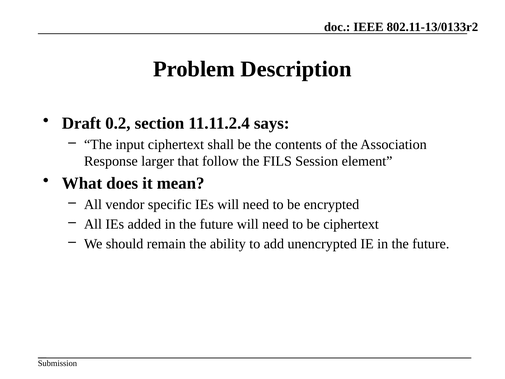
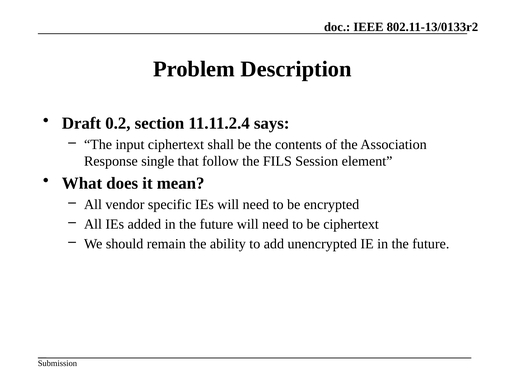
larger: larger -> single
